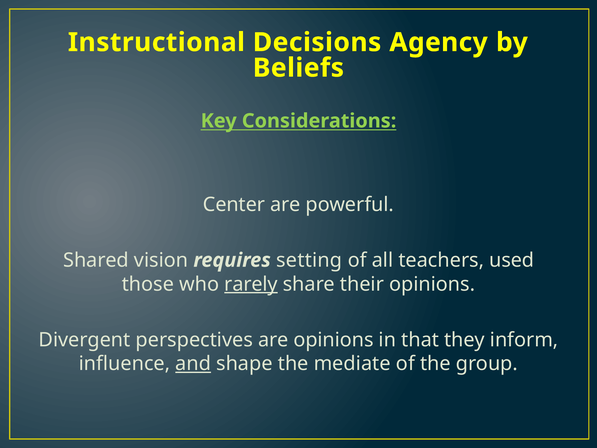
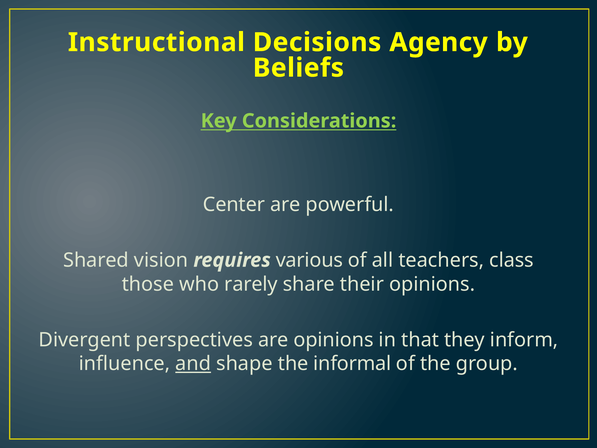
setting: setting -> various
used: used -> class
rarely underline: present -> none
mediate: mediate -> informal
